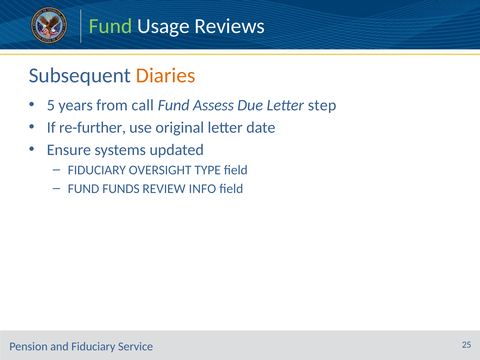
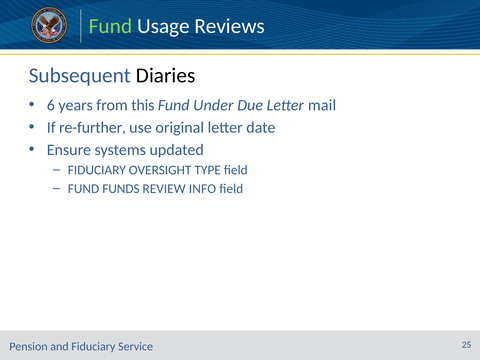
Diaries colour: orange -> black
5: 5 -> 6
call: call -> this
Assess: Assess -> Under
step: step -> mail
